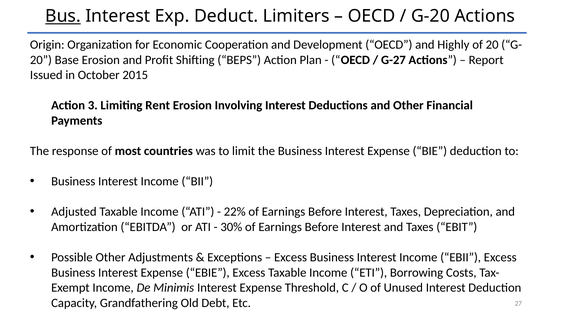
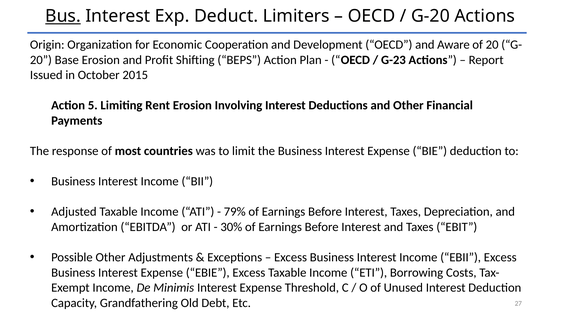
Highly: Highly -> Aware
G-27: G-27 -> G-23
3: 3 -> 5
22%: 22% -> 79%
